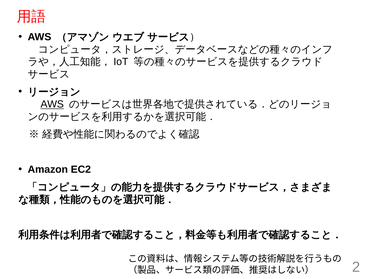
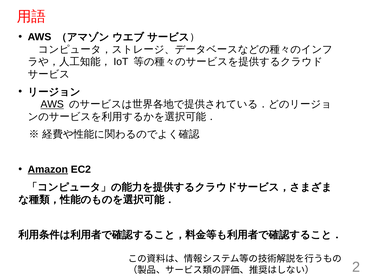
Amazon underline: none -> present
